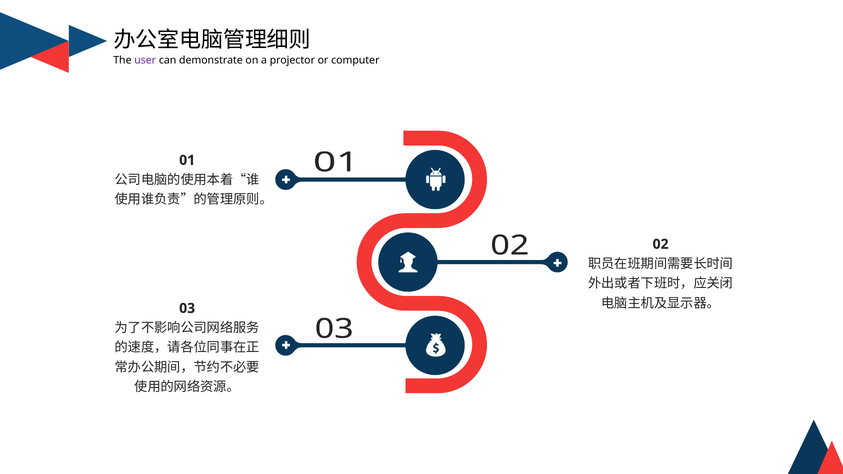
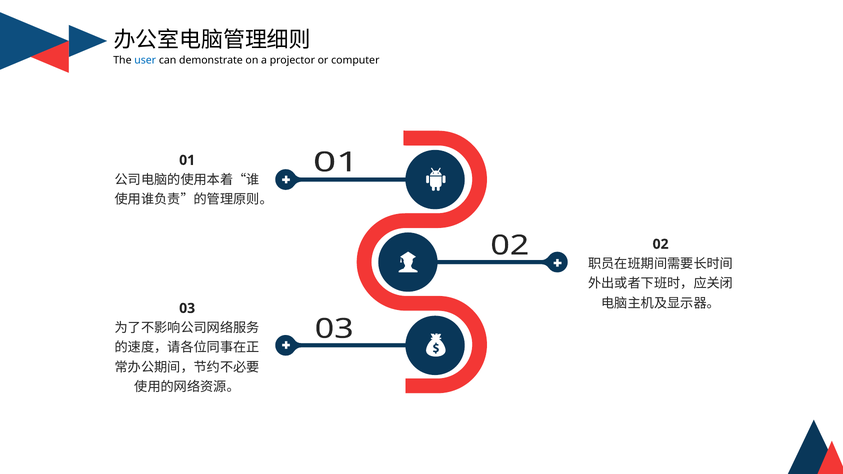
user colour: purple -> blue
